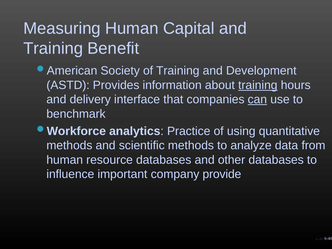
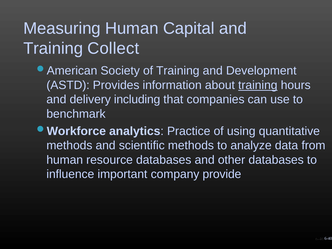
Benefit: Benefit -> Collect
interface: interface -> including
can underline: present -> none
